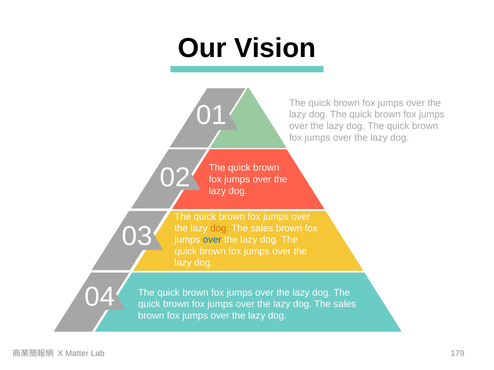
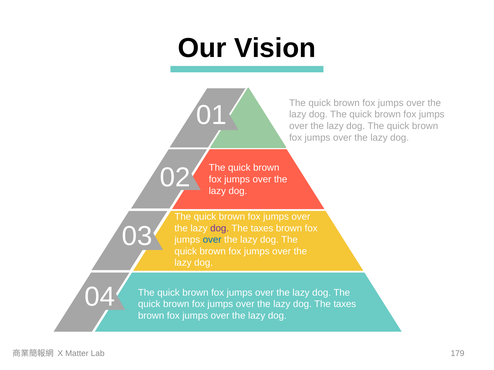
dog at (220, 229) colour: orange -> purple
sales at (262, 229): sales -> taxes
sales at (345, 305): sales -> taxes
